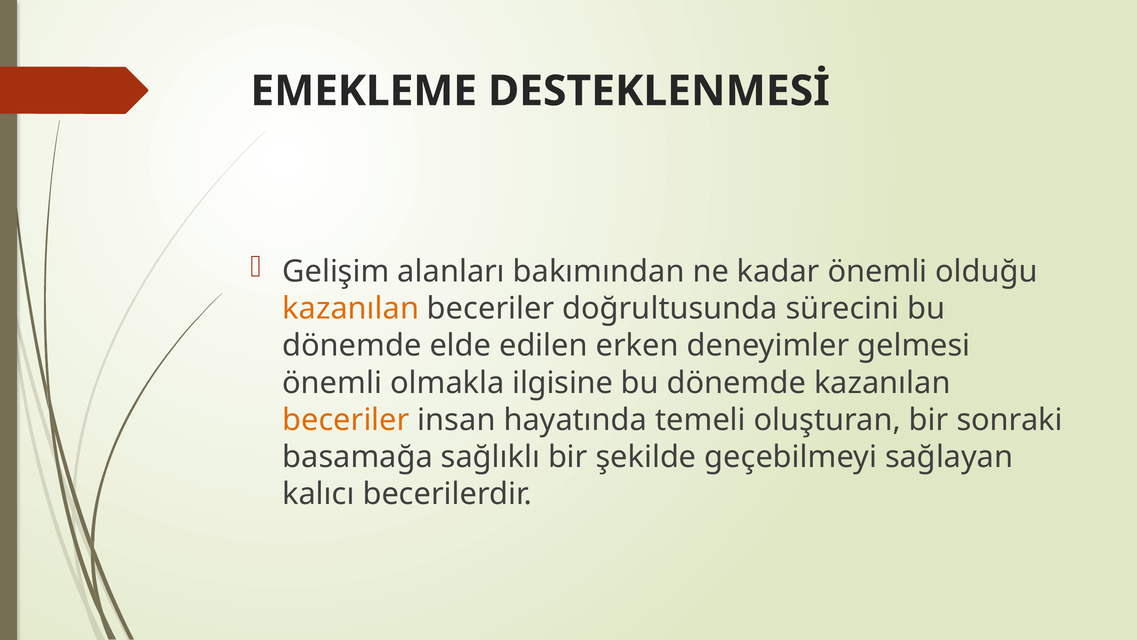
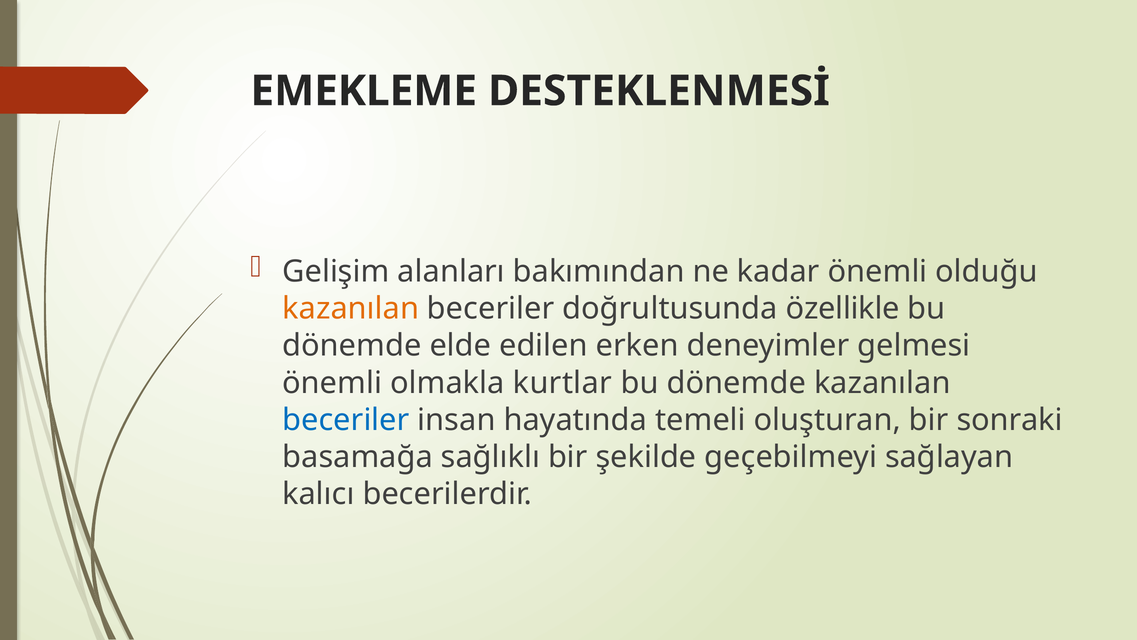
sürecini: sürecini -> özellikle
ilgisine: ilgisine -> kurtlar
beceriler at (346, 420) colour: orange -> blue
